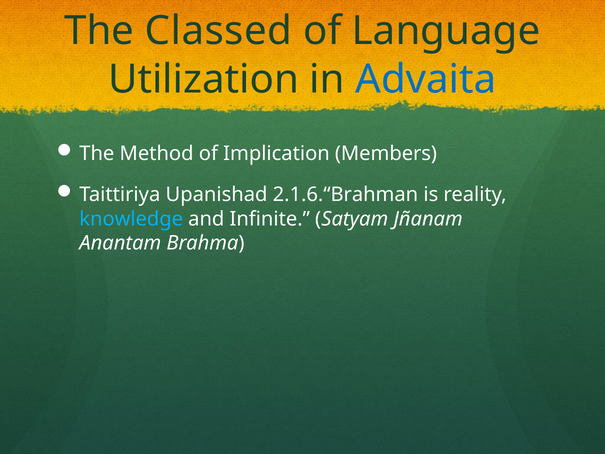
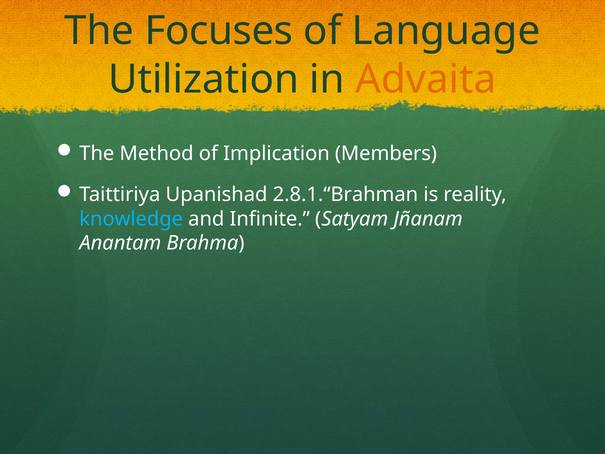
Classed: Classed -> Focuses
Advaita colour: blue -> orange
2.1.6.“Brahman: 2.1.6.“Brahman -> 2.8.1.“Brahman
